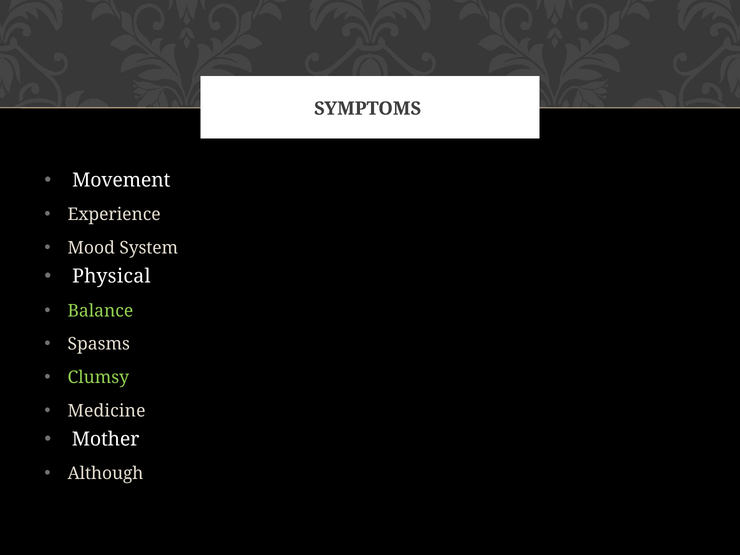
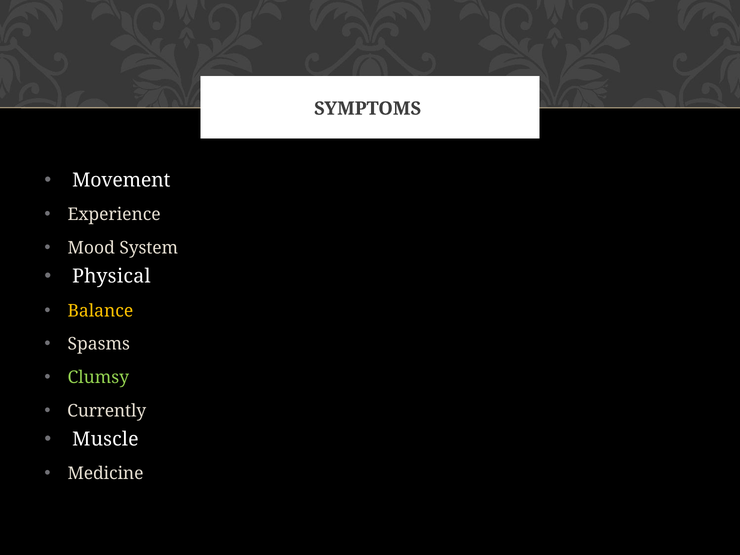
Balance colour: light green -> yellow
Medicine: Medicine -> Currently
Mother: Mother -> Muscle
Although: Although -> Medicine
